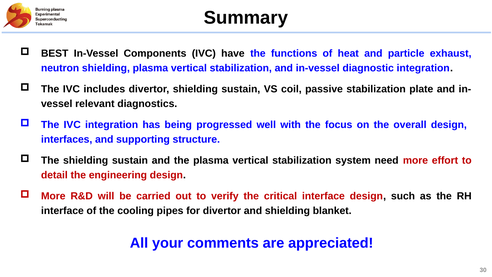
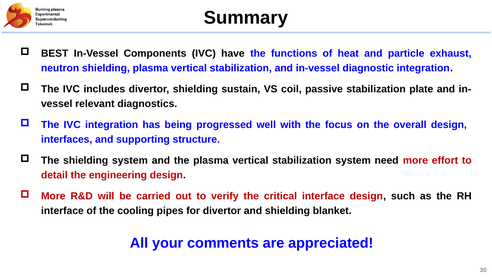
The shielding sustain: sustain -> system
